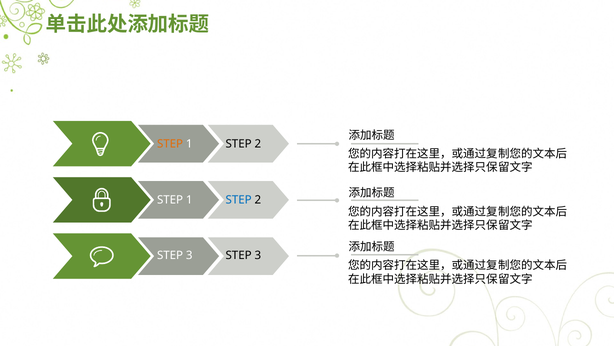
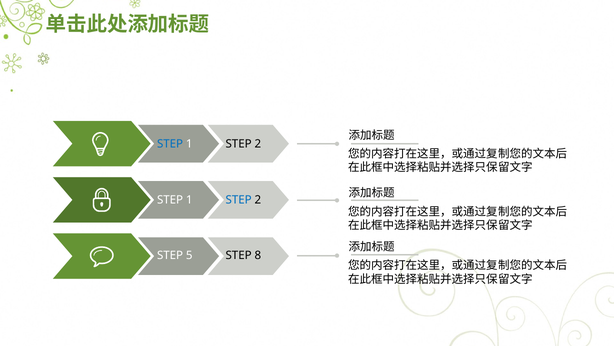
STEP at (170, 144) colour: orange -> blue
3 at (189, 255): 3 -> 5
3 at (258, 255): 3 -> 8
